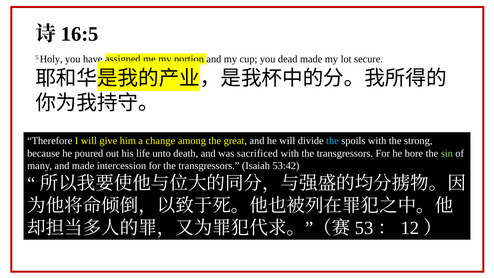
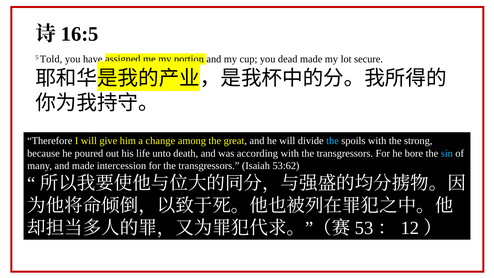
Holy: Holy -> Told
sacrificed: sacrificed -> according
sin colour: light green -> light blue
53:42: 53:42 -> 53:62
